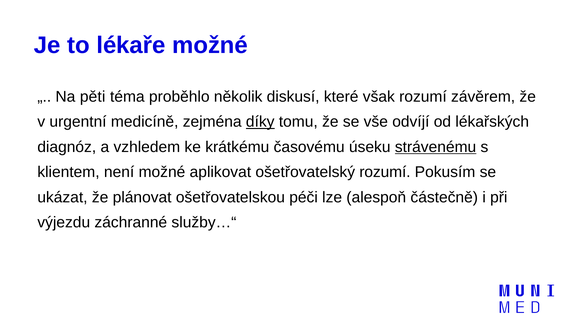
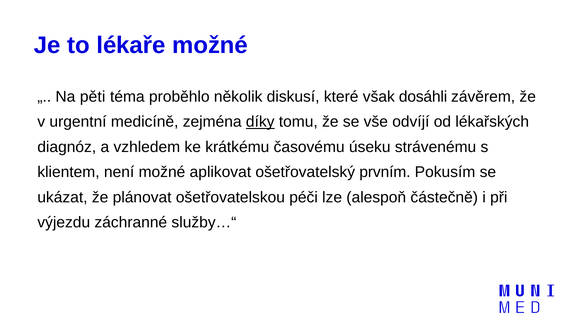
však rozumí: rozumí -> dosáhli
strávenému underline: present -> none
ošetřovatelský rozumí: rozumí -> prvním
